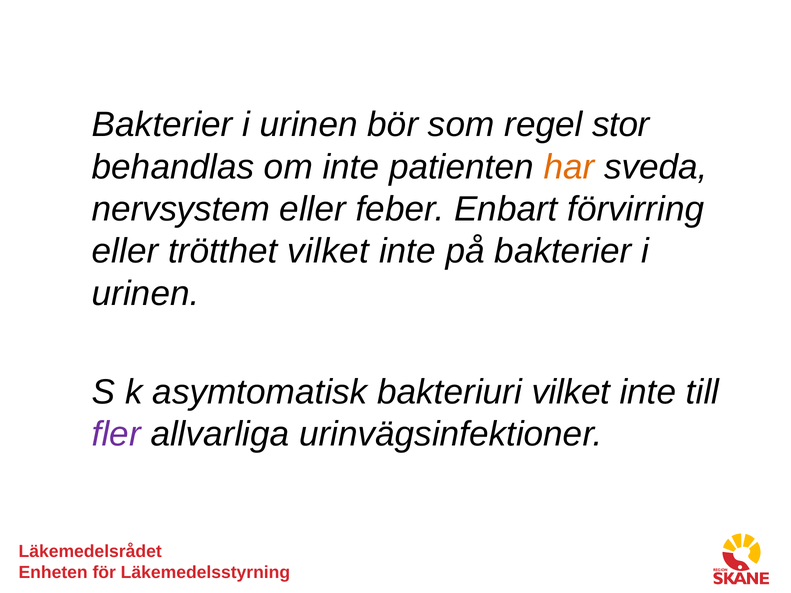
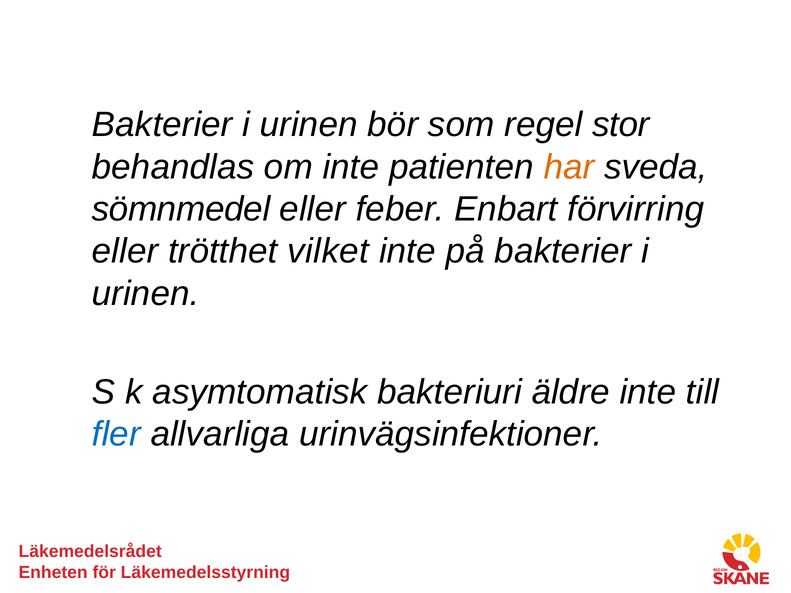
nervsystem: nervsystem -> sömnmedel
bakteriuri vilket: vilket -> äldre
fler colour: purple -> blue
